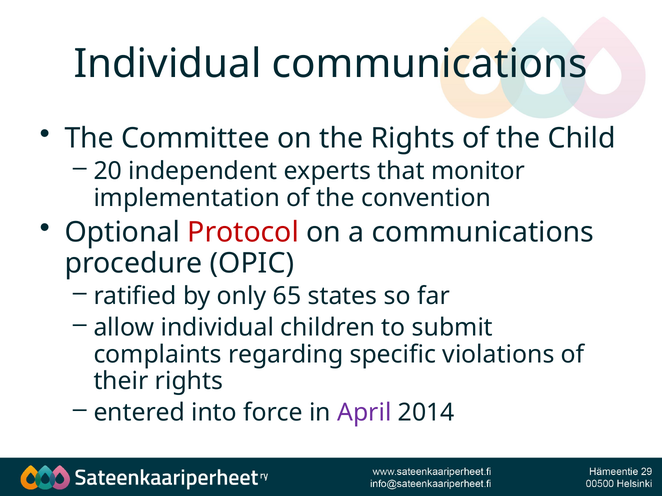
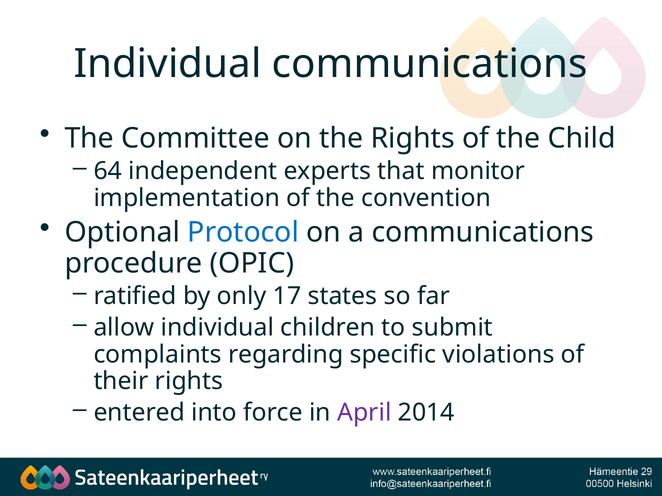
20: 20 -> 64
Protocol colour: red -> blue
65: 65 -> 17
